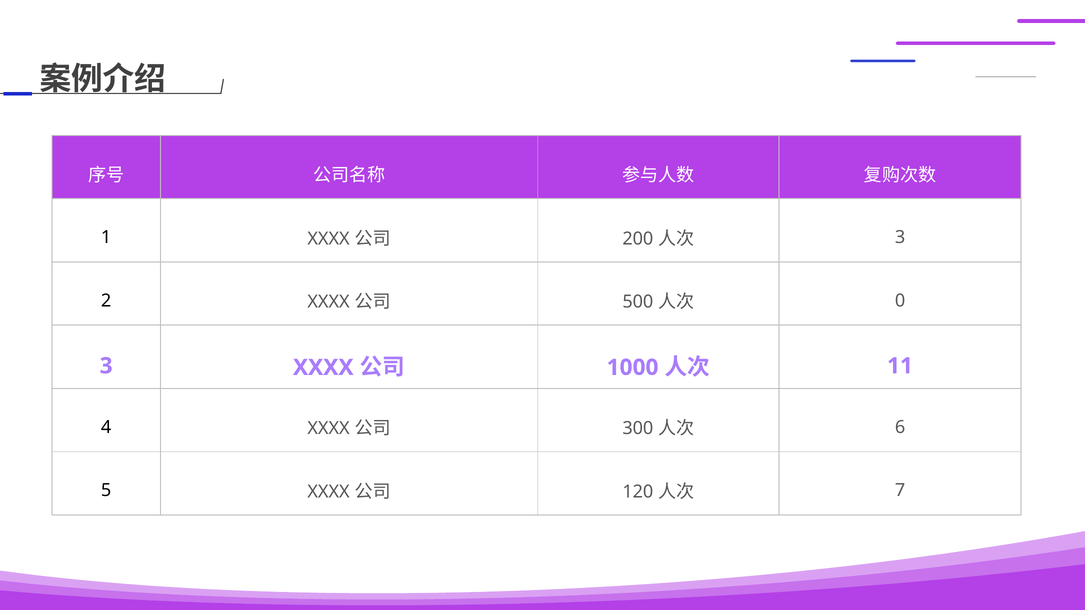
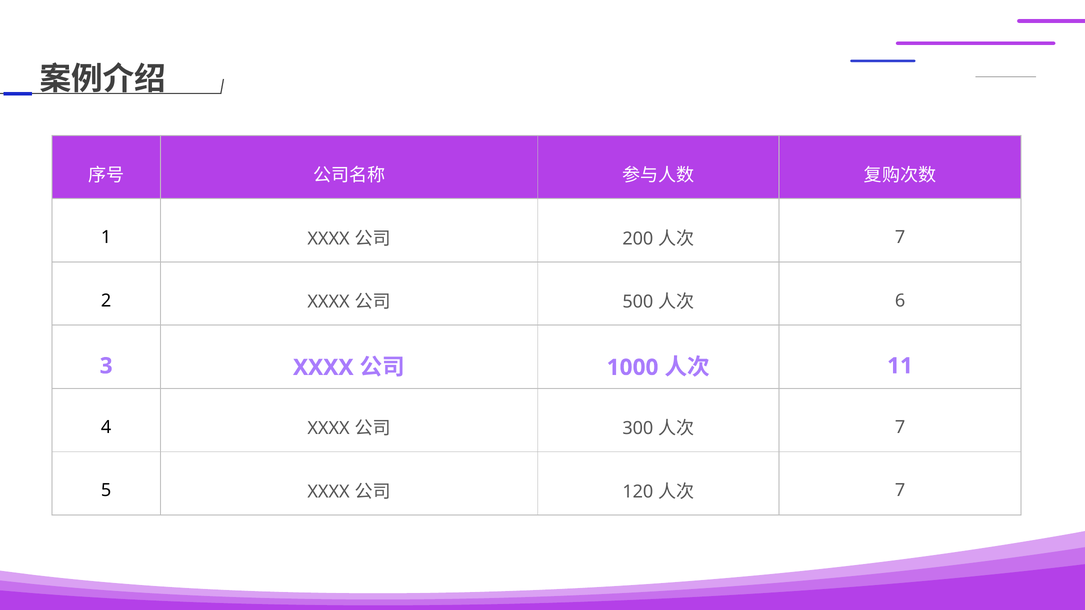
3 at (900, 238): 3 -> 7
0: 0 -> 6
6 at (900, 427): 6 -> 7
